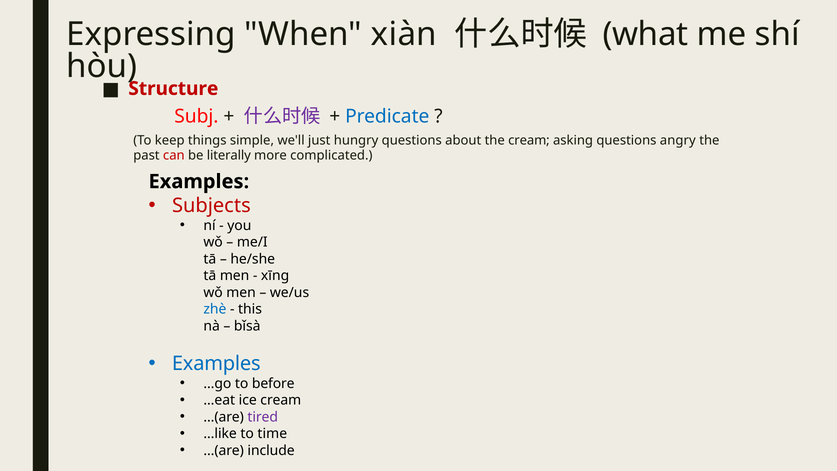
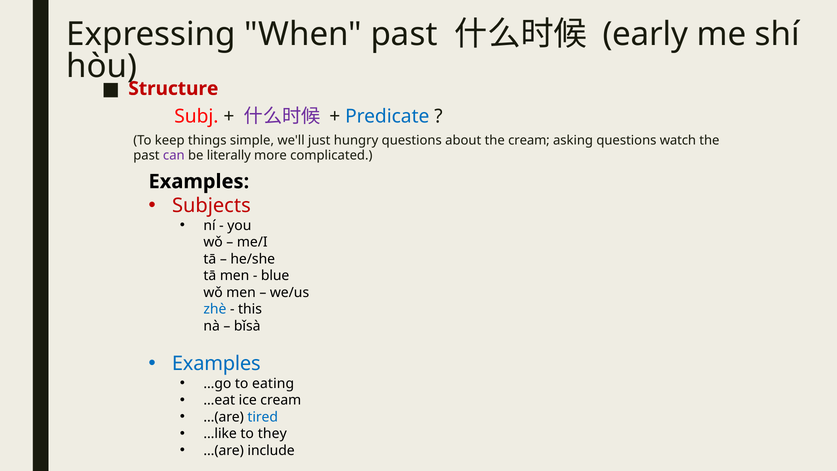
When xiàn: xiàn -> past
what: what -> early
angry: angry -> watch
can colour: red -> purple
xīng: xīng -> blue
before: before -> eating
tired colour: purple -> blue
time: time -> they
